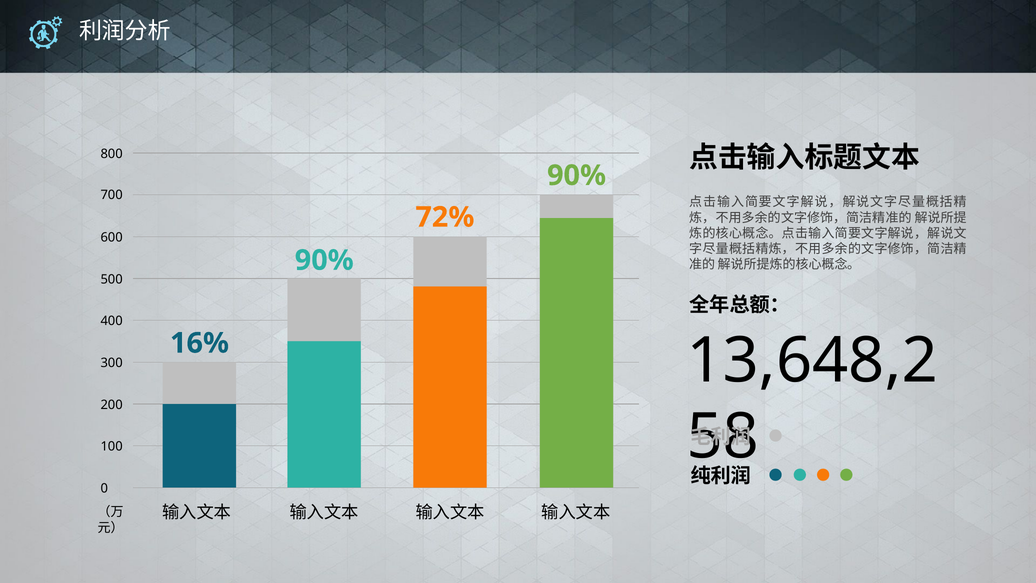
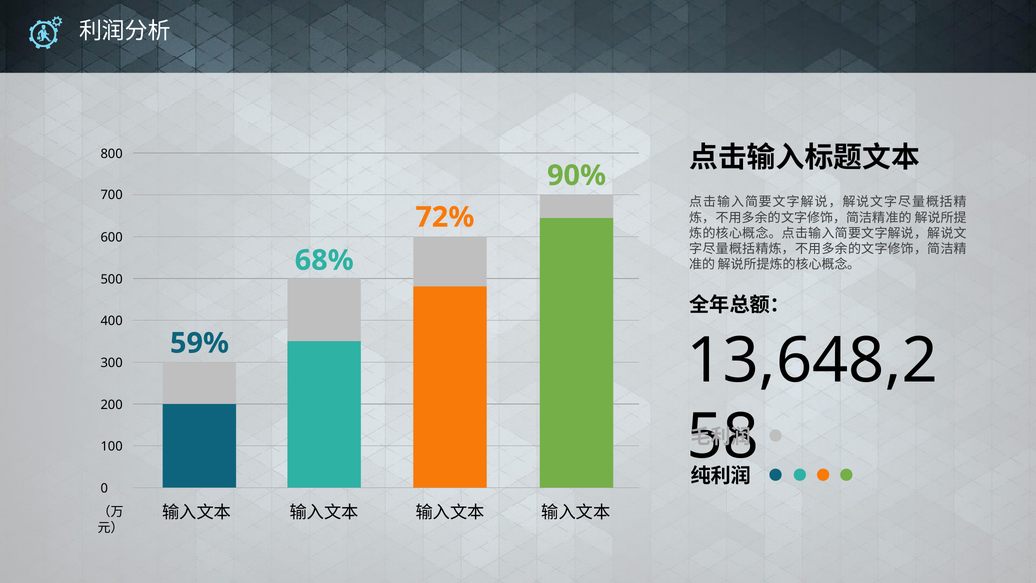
90% at (324, 260): 90% -> 68%
16%: 16% -> 59%
